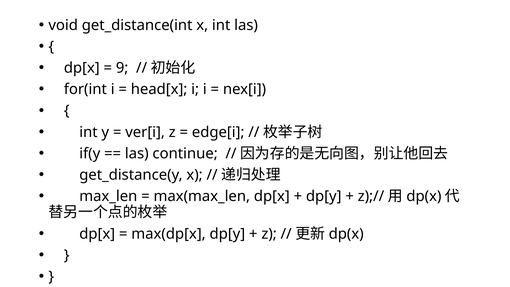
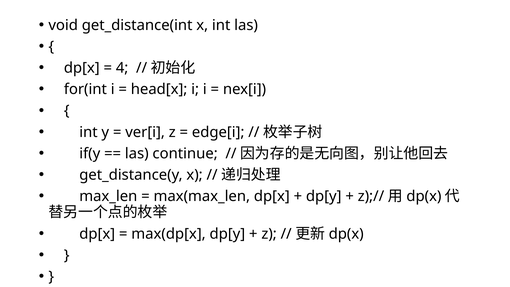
9: 9 -> 4
